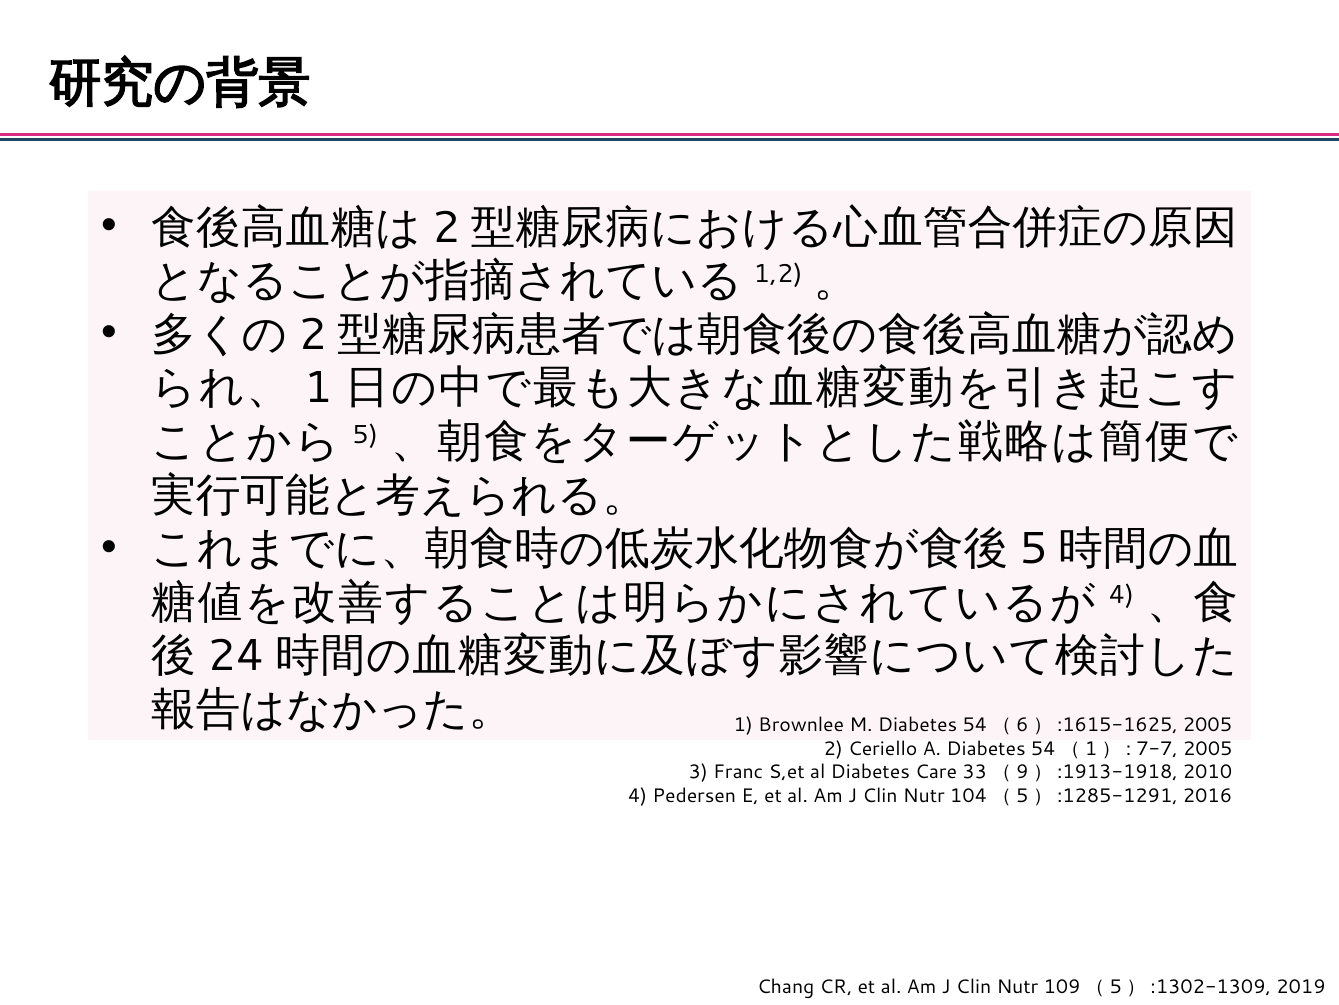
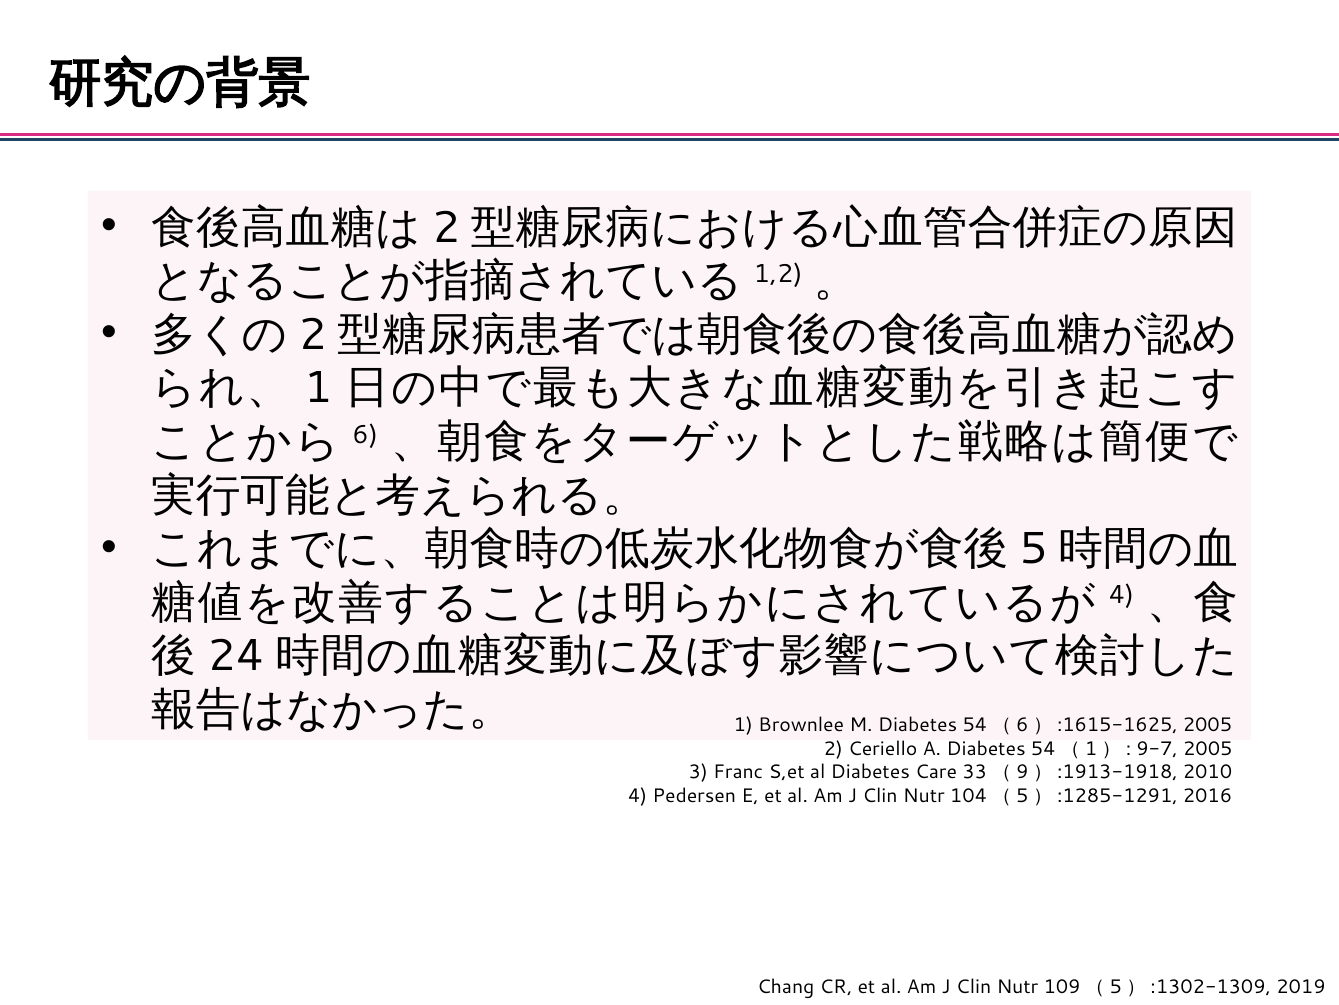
5: 5 -> 6
7-7: 7-7 -> 9-7
